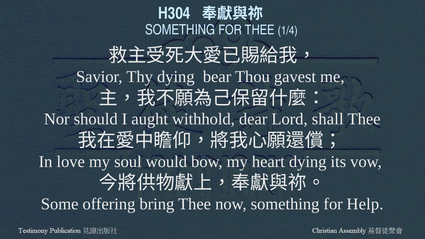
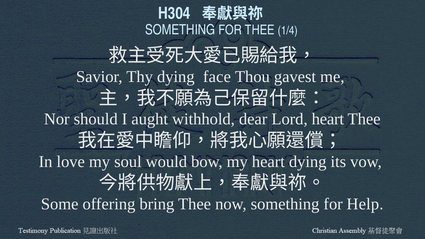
bear: bear -> face
Lord shall: shall -> heart
